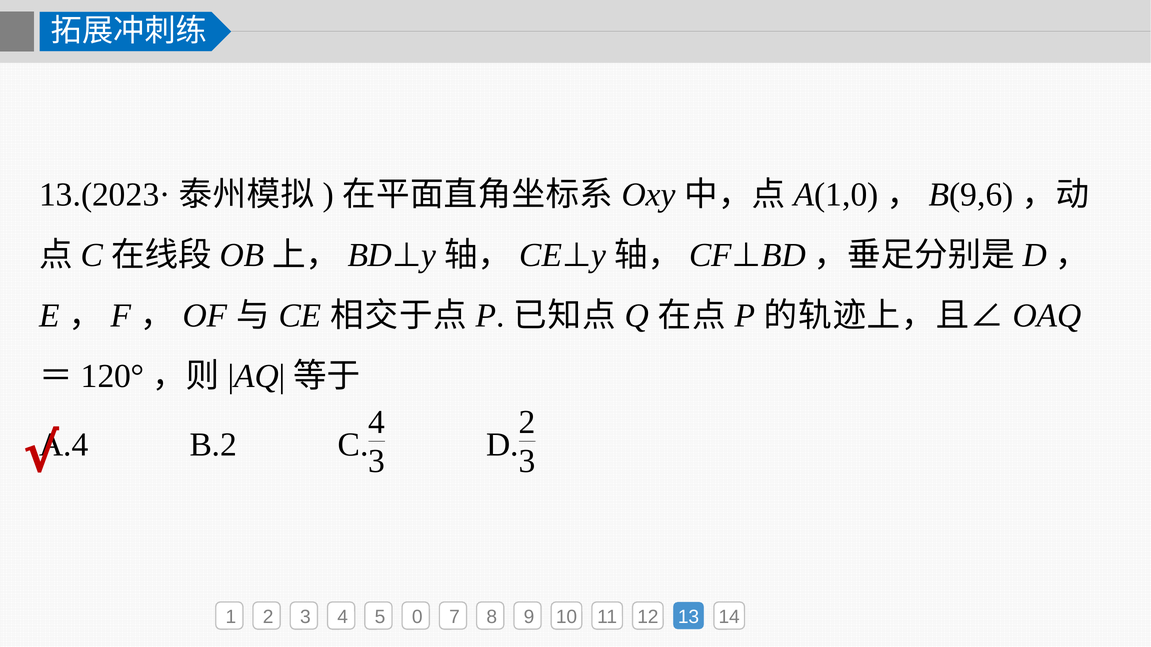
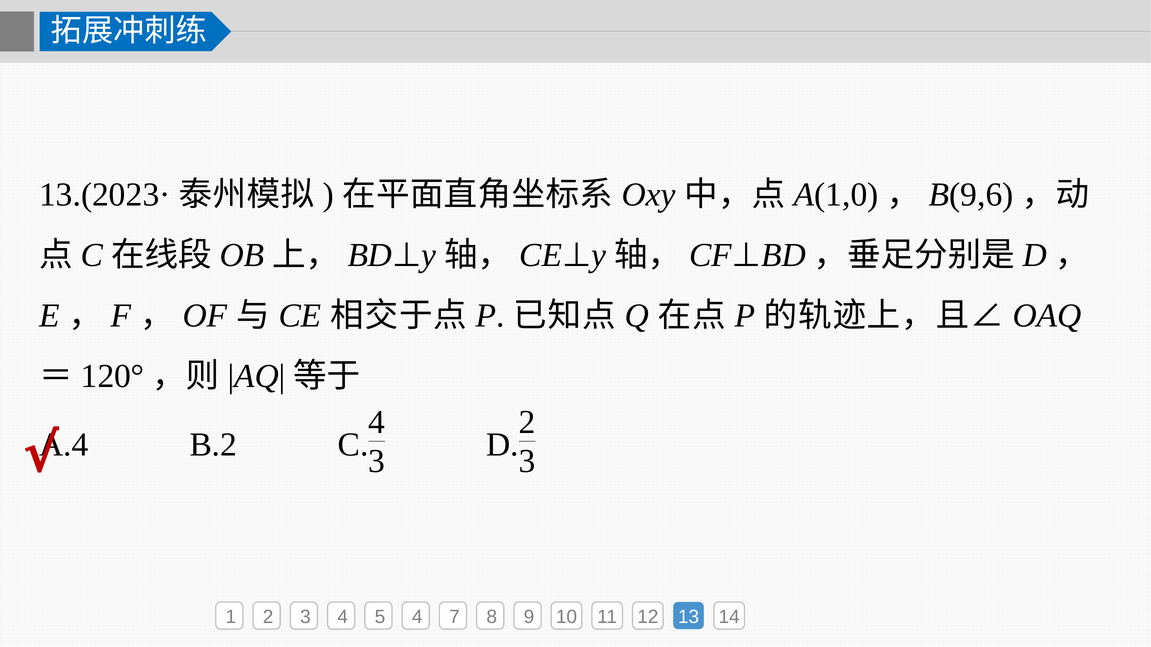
5 0: 0 -> 4
